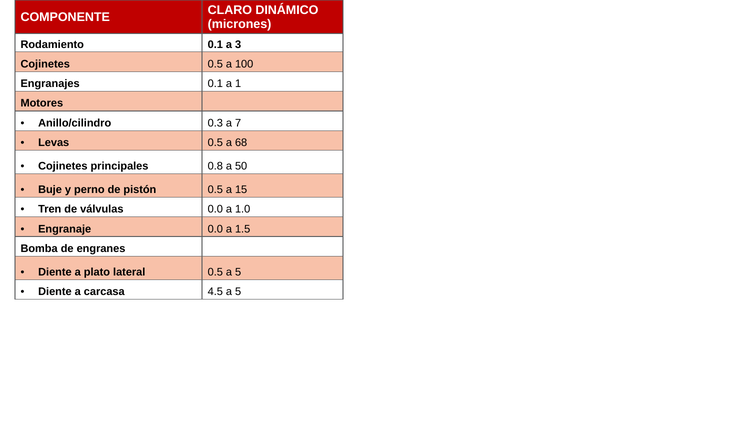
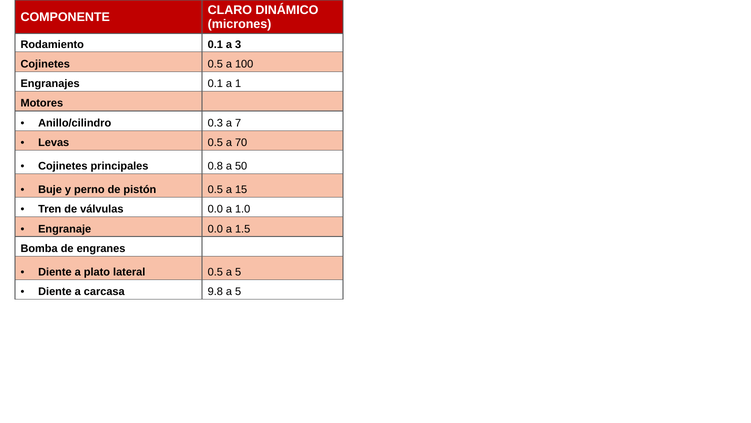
68: 68 -> 70
4.5: 4.5 -> 9.8
